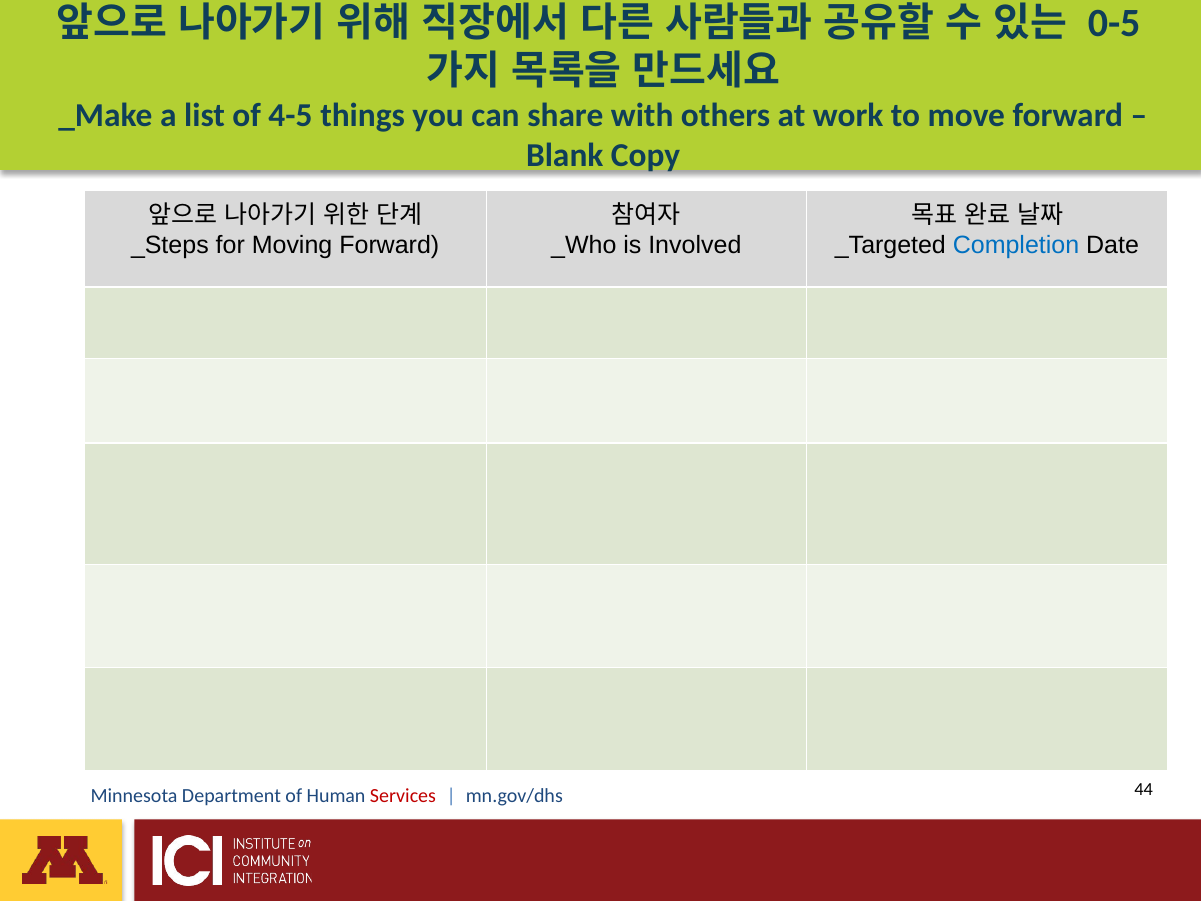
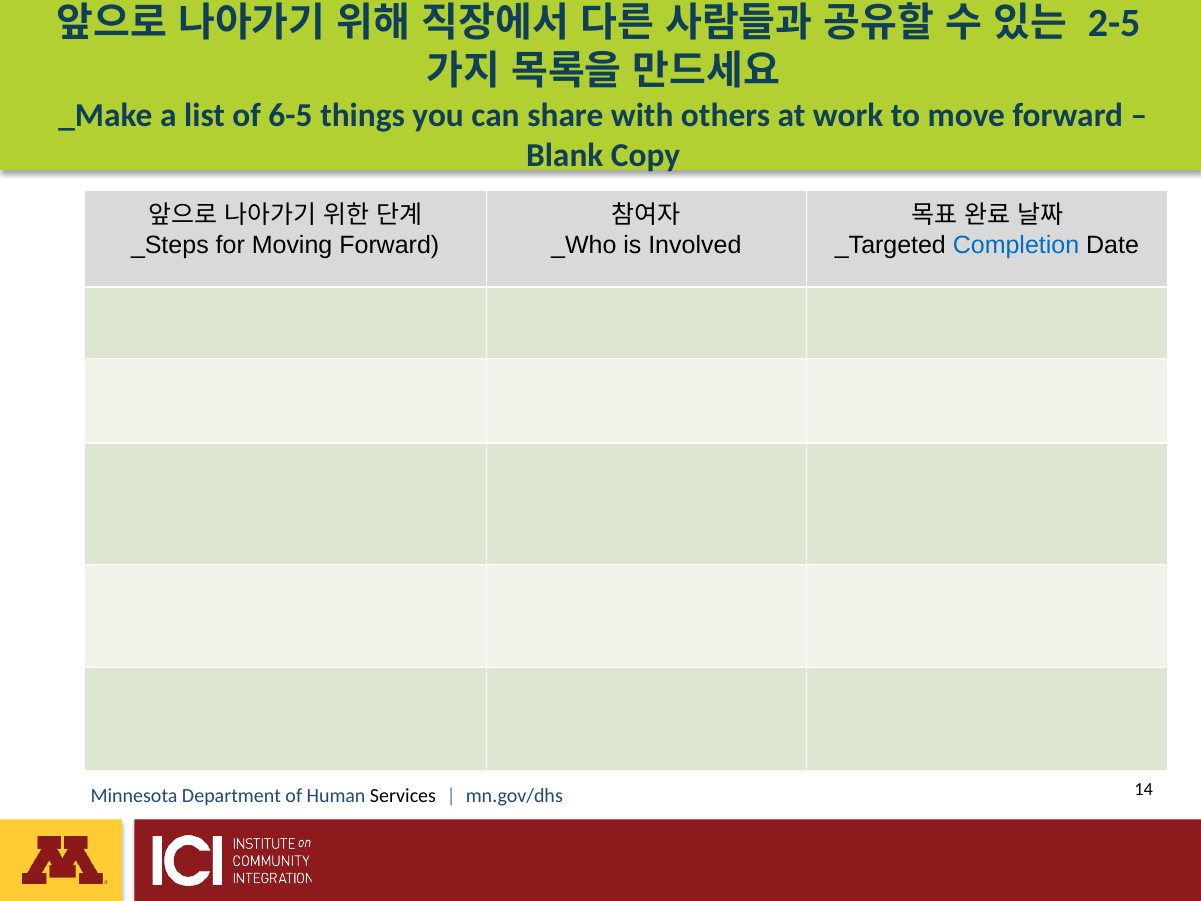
0-5: 0-5 -> 2-5
4-5: 4-5 -> 6-5
Services colour: red -> black
44: 44 -> 14
